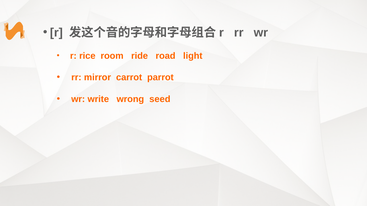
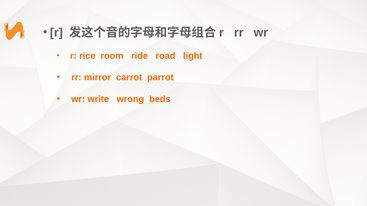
seed: seed -> beds
